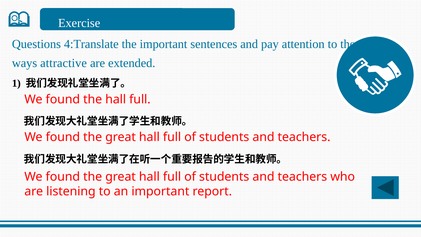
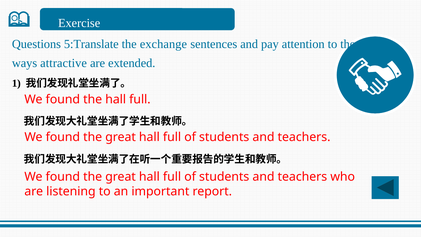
4:Translate: 4:Translate -> 5:Translate
the important: important -> exchange
